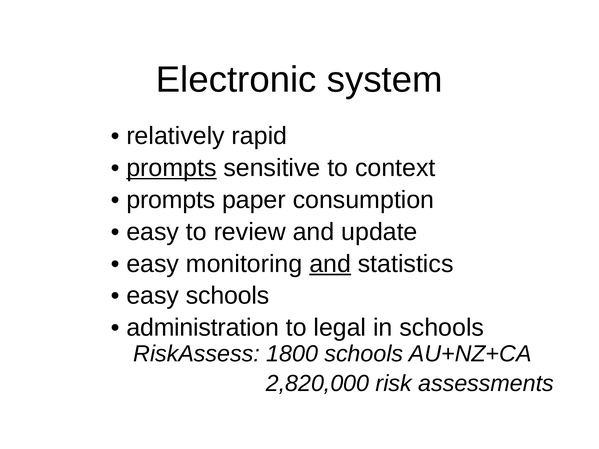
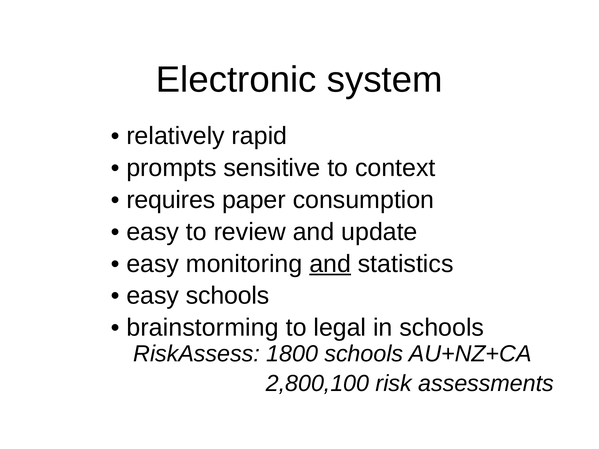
prompts at (171, 168) underline: present -> none
prompts at (171, 200): prompts -> requires
administration: administration -> brainstorming
2,820,000: 2,820,000 -> 2,800,100
